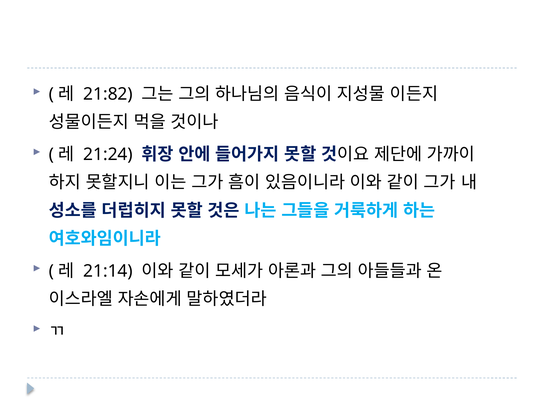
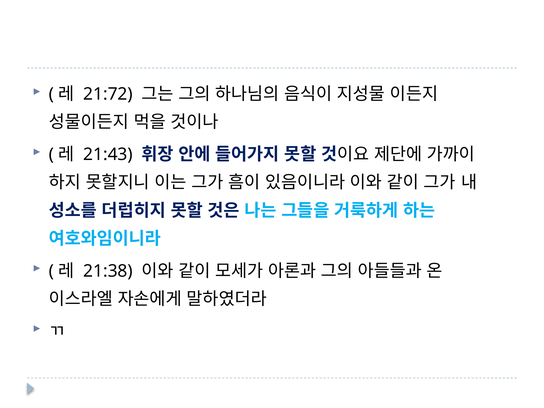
21:82: 21:82 -> 21:72
21:24: 21:24 -> 21:43
21:14: 21:14 -> 21:38
